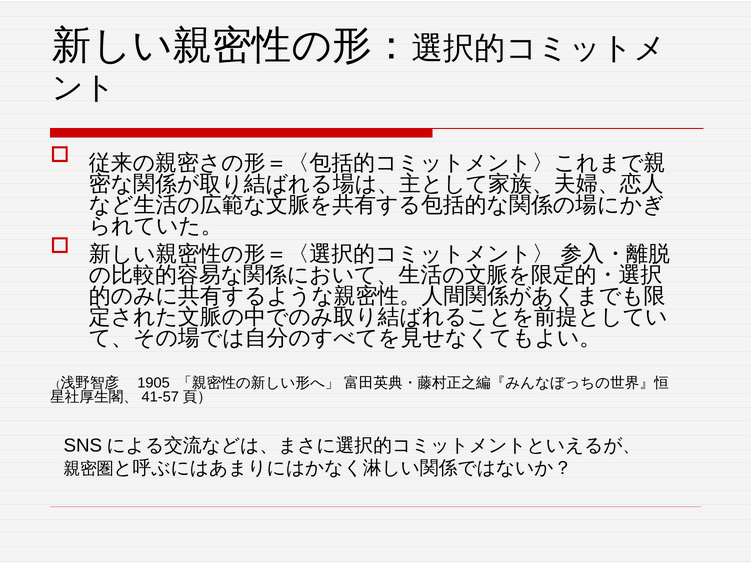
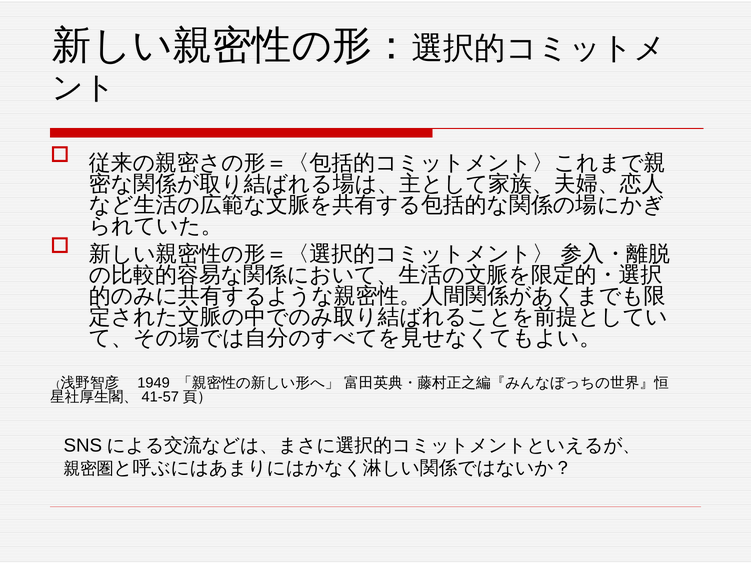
1905: 1905 -> 1949
